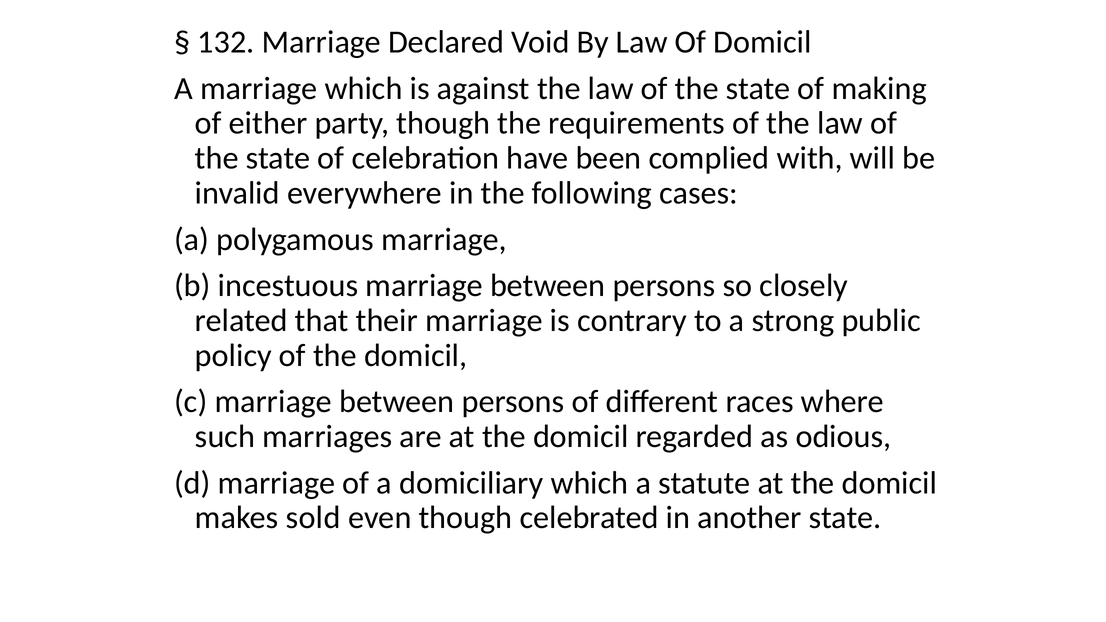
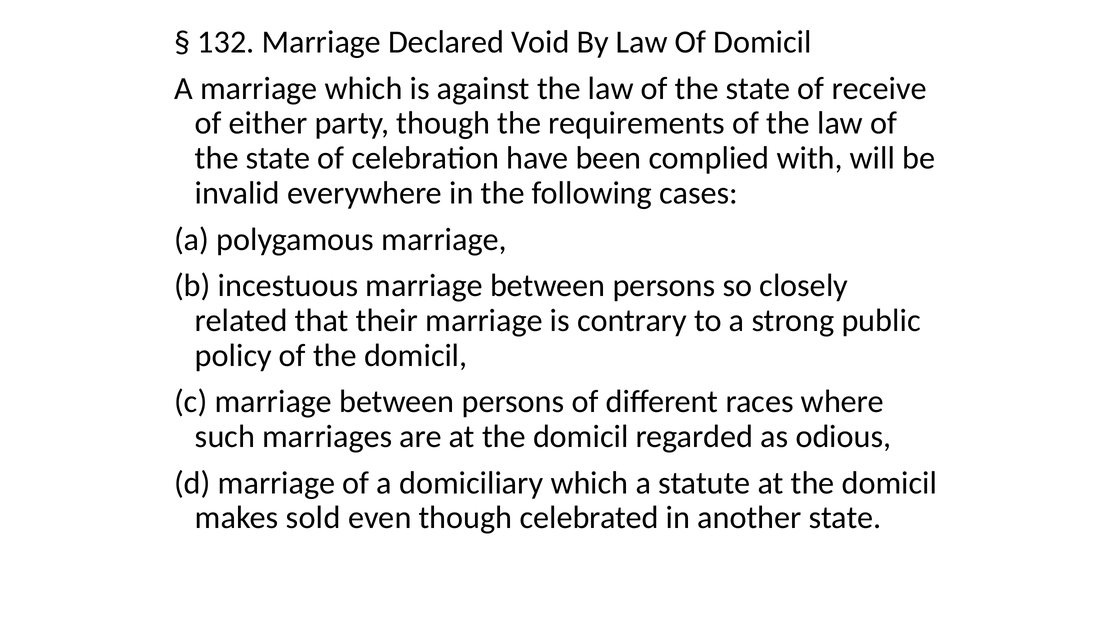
making: making -> receive
